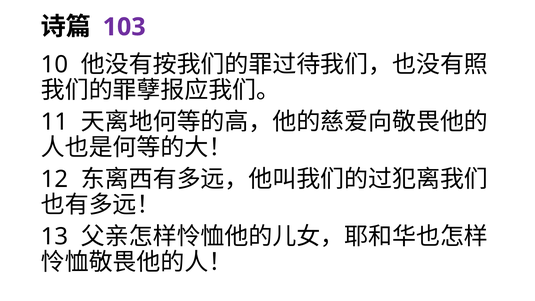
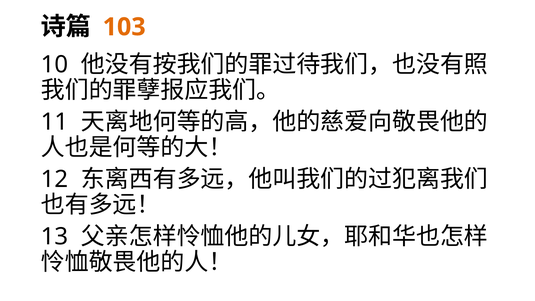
103 colour: purple -> orange
